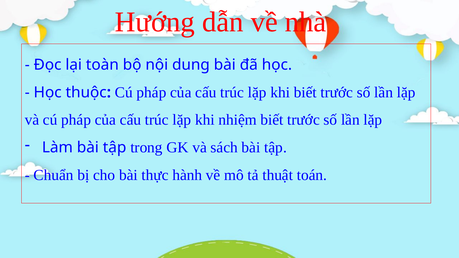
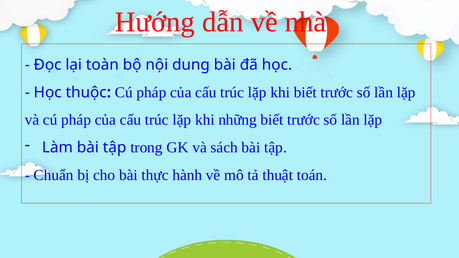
nhiệm: nhiệm -> những
